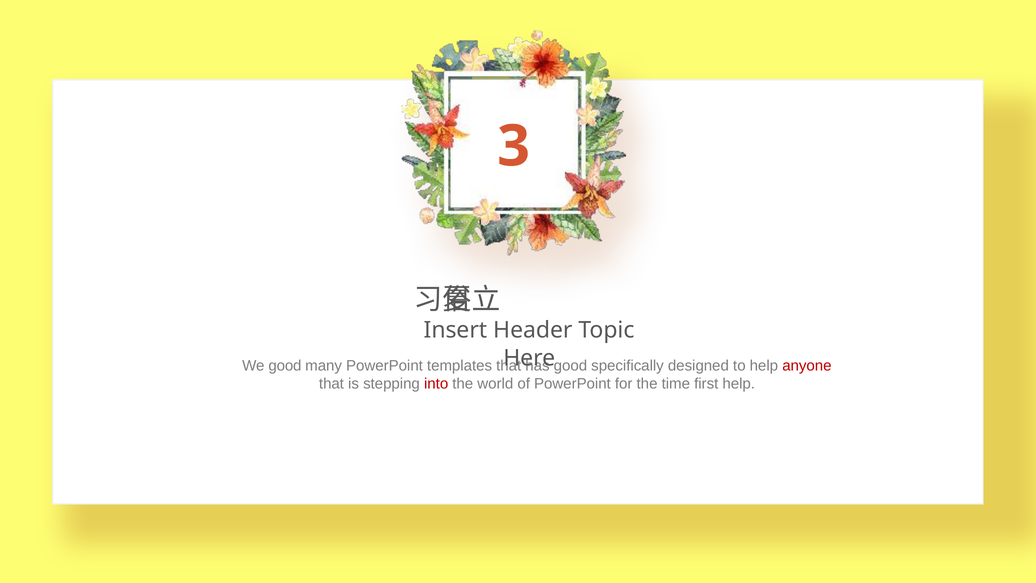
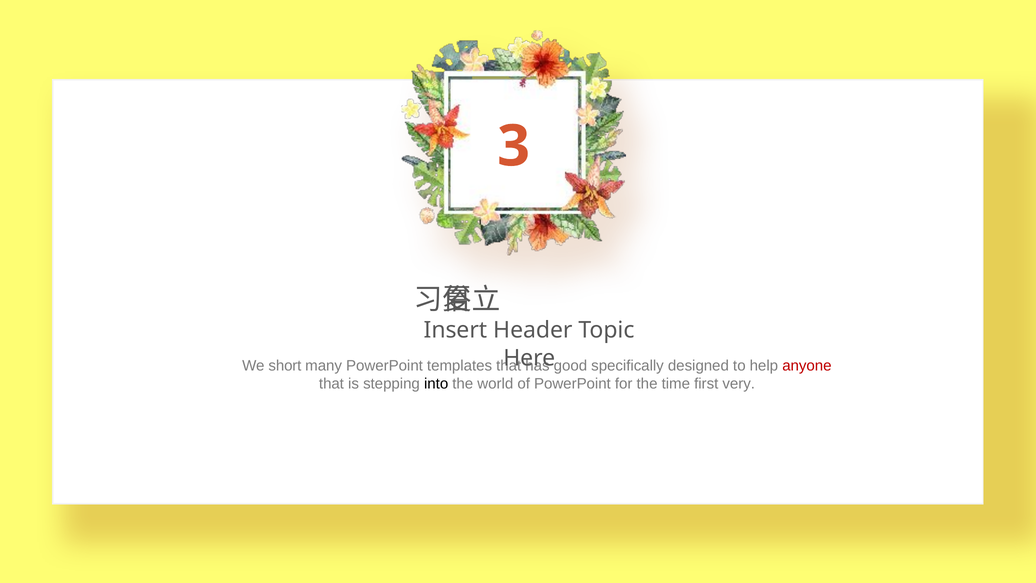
We good: good -> short
into colour: red -> black
first help: help -> very
